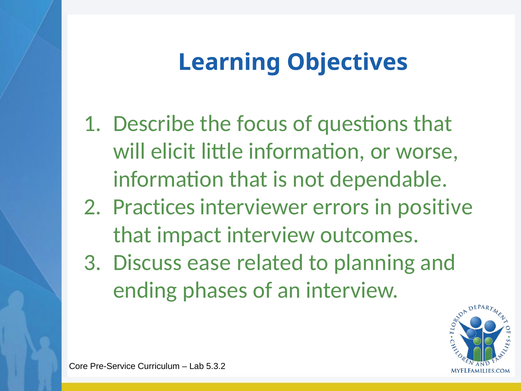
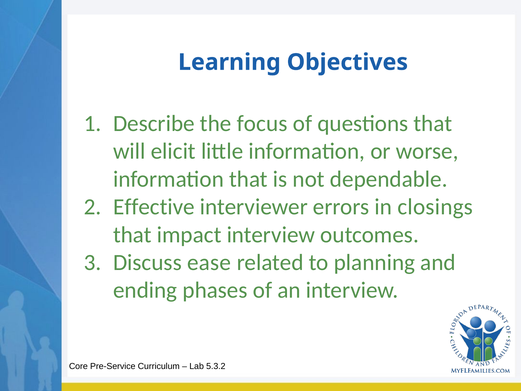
Practices: Practices -> Effective
positive: positive -> closings
